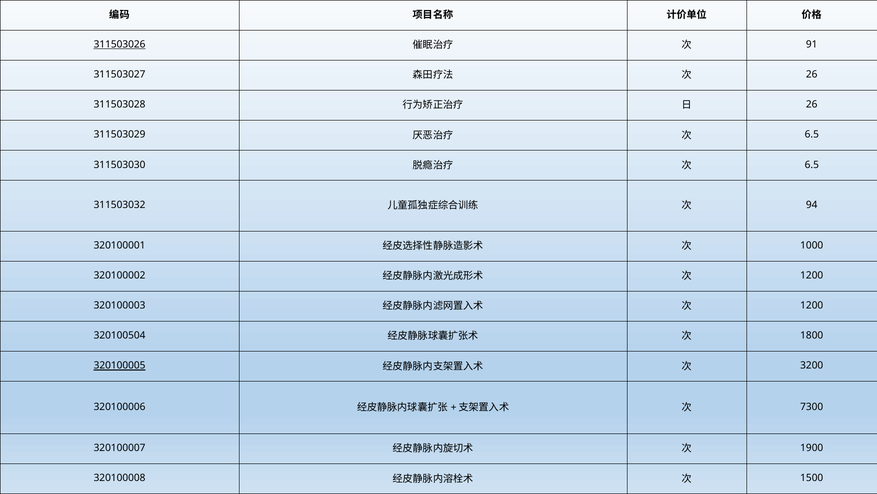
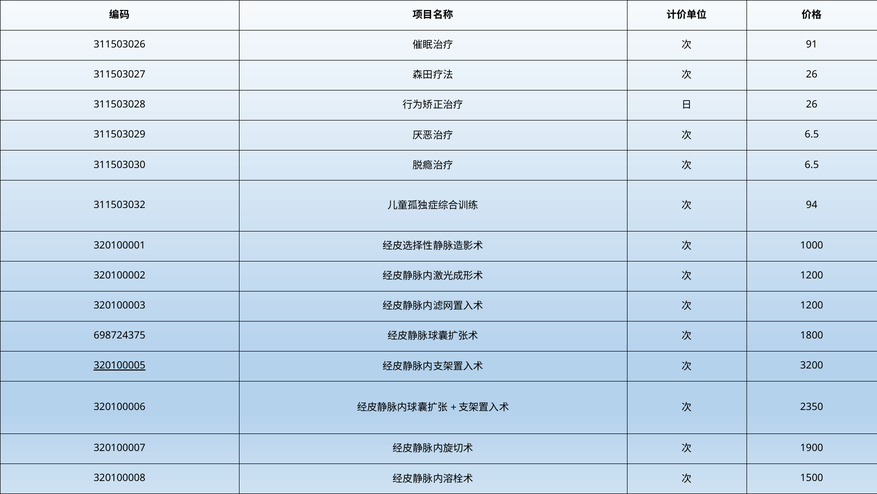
311503026 underline: present -> none
320100504: 320100504 -> 698724375
7300: 7300 -> 2350
